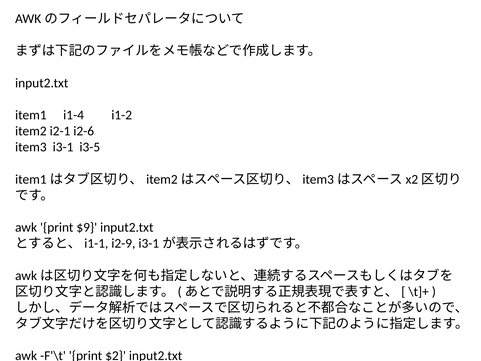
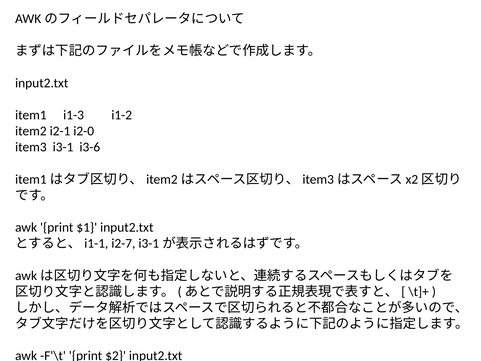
i1-4: i1-4 -> i1-3
i2-6: i2-6 -> i2-0
i3-5: i3-5 -> i3-6
$9: $9 -> $1
i2-9: i2-9 -> i2-7
